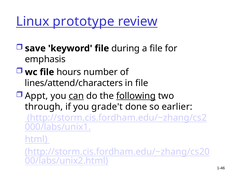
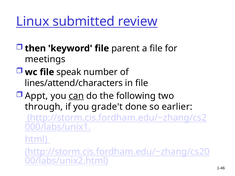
prototype: prototype -> submitted
save: save -> then
during: during -> parent
emphasis: emphasis -> meetings
hours: hours -> speak
following underline: present -> none
